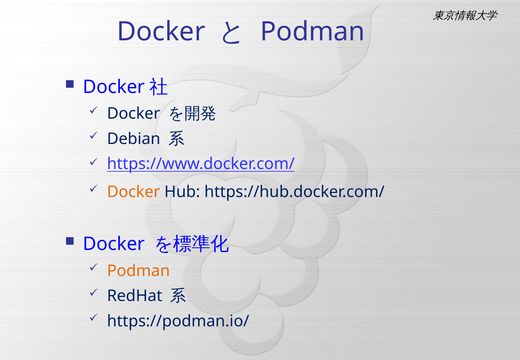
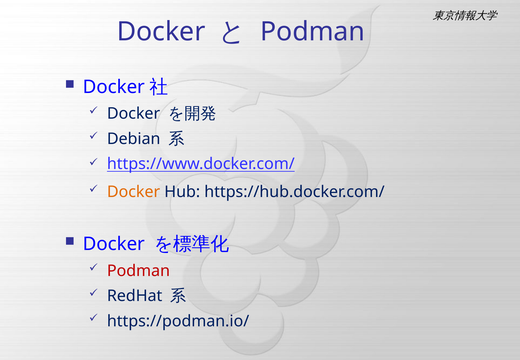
Podman at (138, 271) colour: orange -> red
